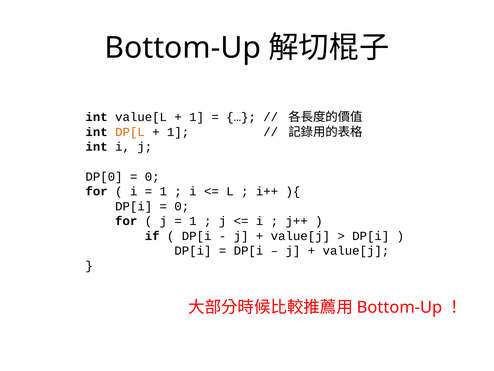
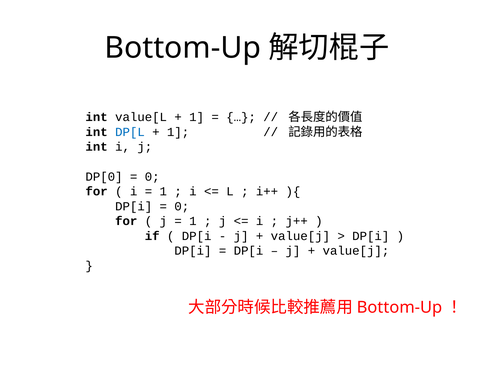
DP[L colour: orange -> blue
